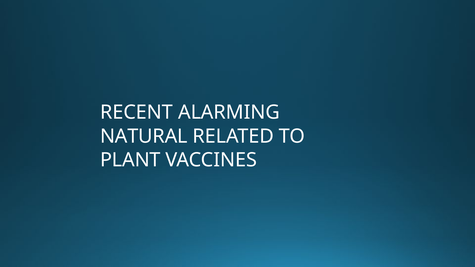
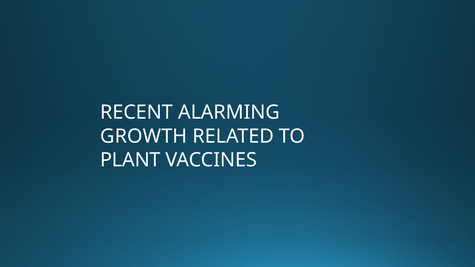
NATURAL: NATURAL -> GROWTH
